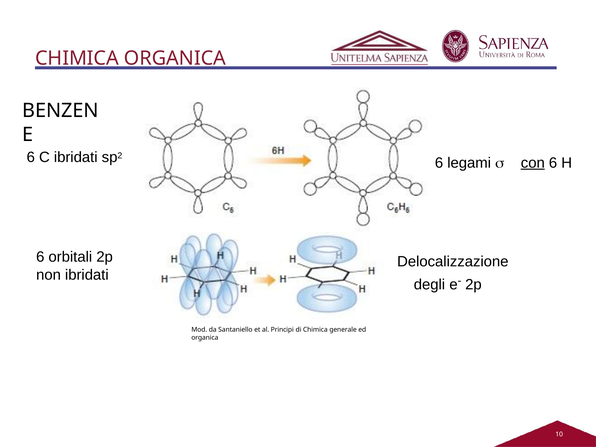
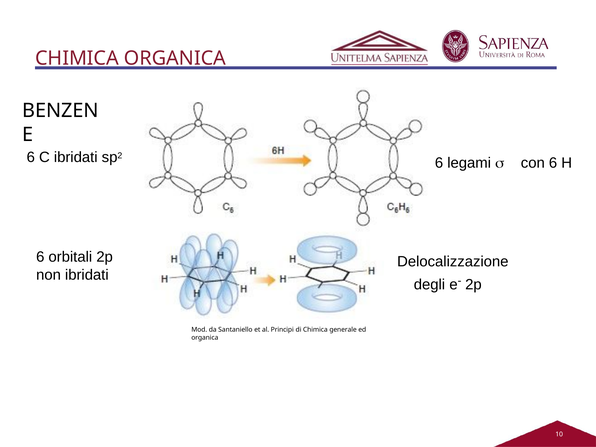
con underline: present -> none
